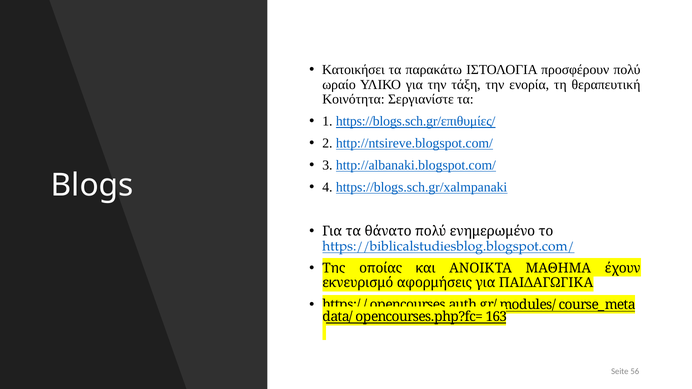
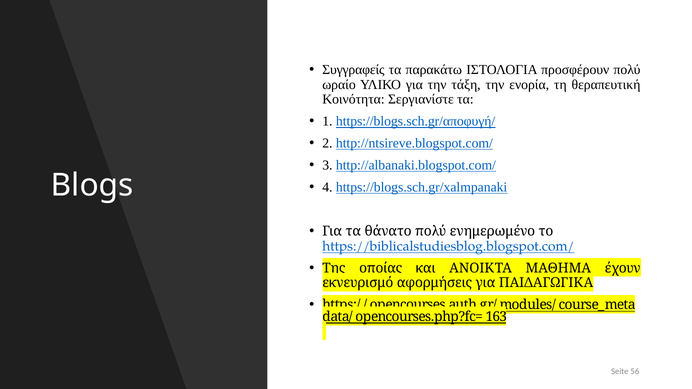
Κατοικήσει: Κατοικήσει -> Συγγραφείς
https://blogs.sch.gr/επιθυμίες/: https://blogs.sch.gr/επιθυμίες/ -> https://blogs.sch.gr/αποφυγή/
